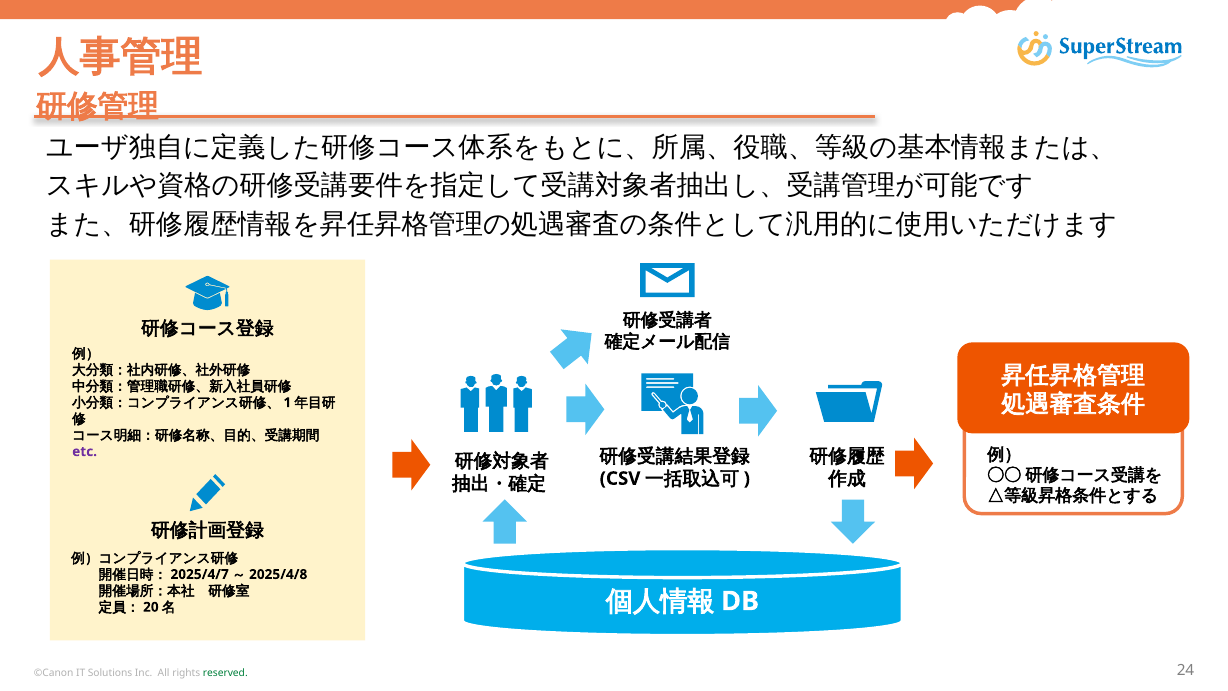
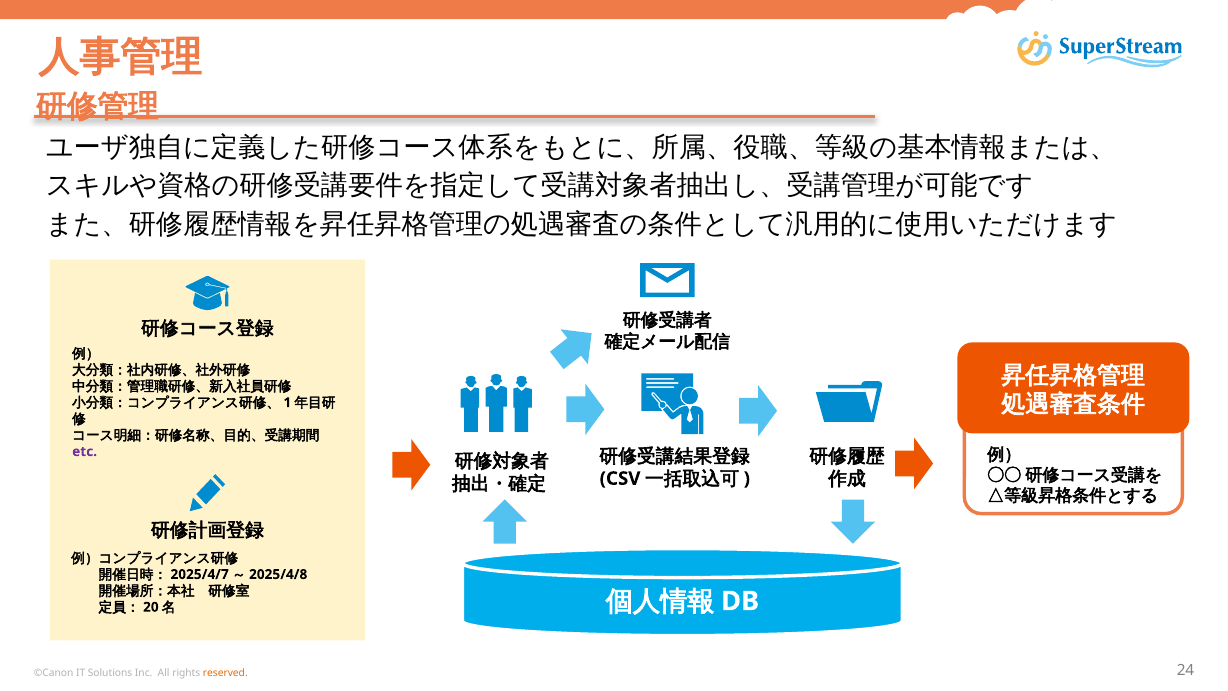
reserved colour: green -> orange
